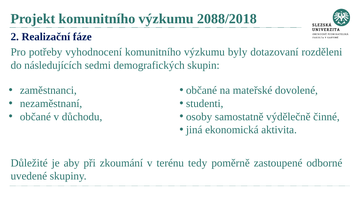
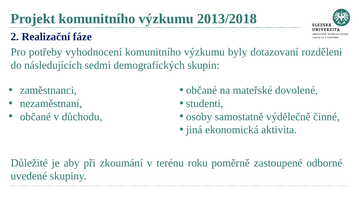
2088/2018: 2088/2018 -> 2013/2018
tedy: tedy -> roku
